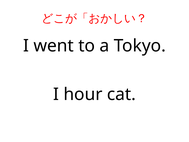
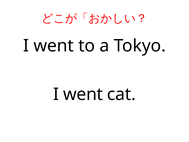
hour at (83, 94): hour -> went
